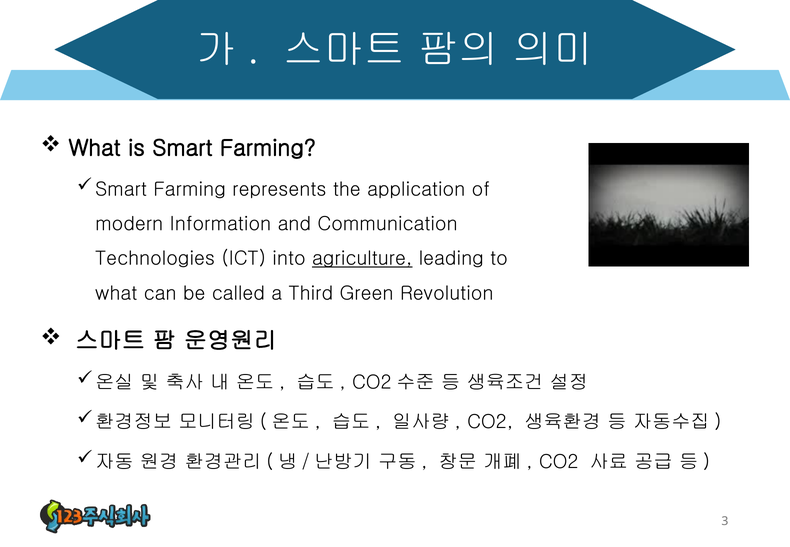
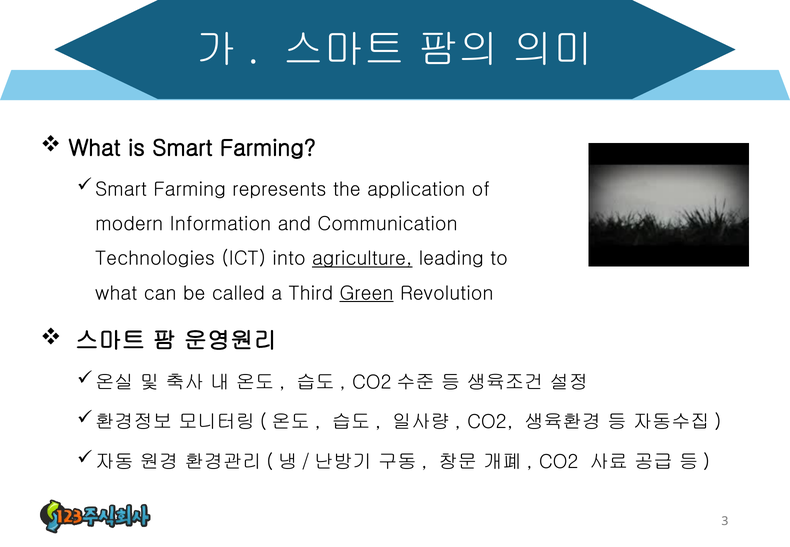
Green underline: none -> present
